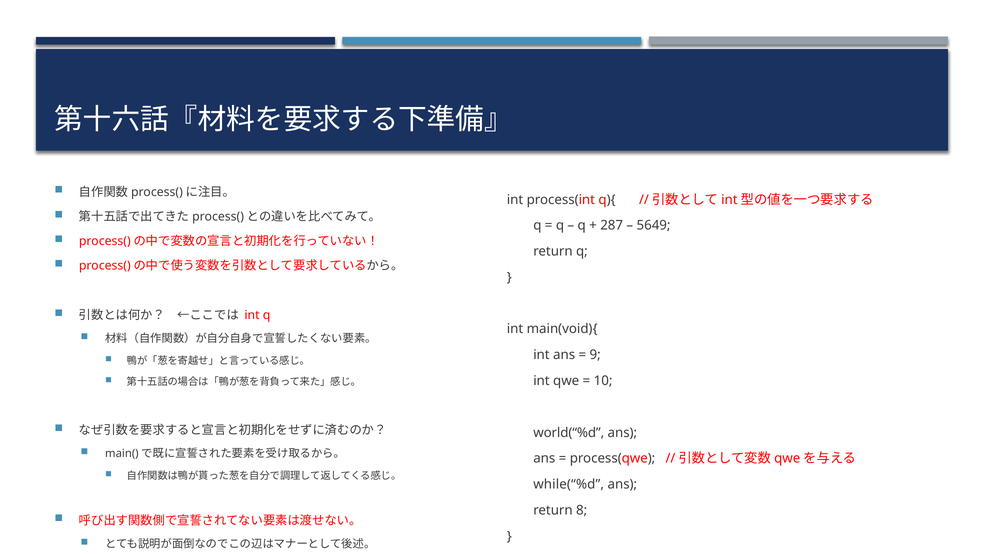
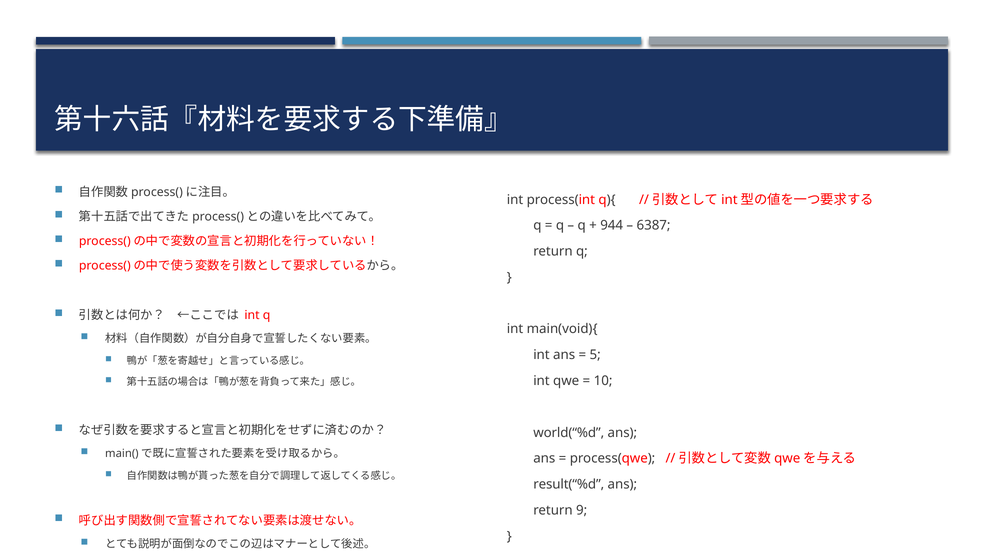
287: 287 -> 944
5649: 5649 -> 6387
9: 9 -> 5
while(“%d: while(“%d -> result(“%d
8: 8 -> 9
